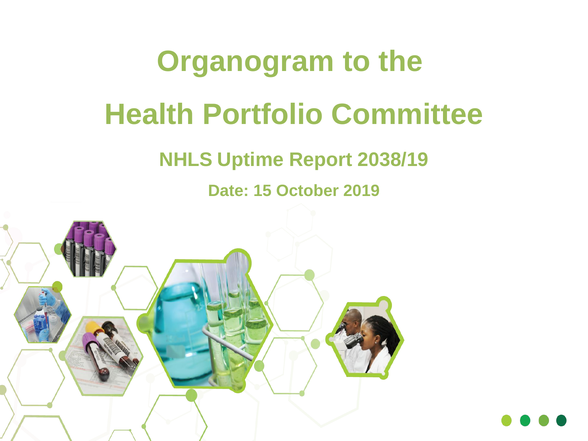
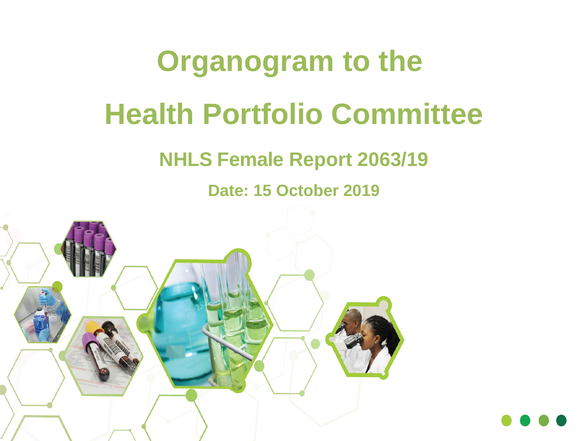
Uptime: Uptime -> Female
2038/19: 2038/19 -> 2063/19
